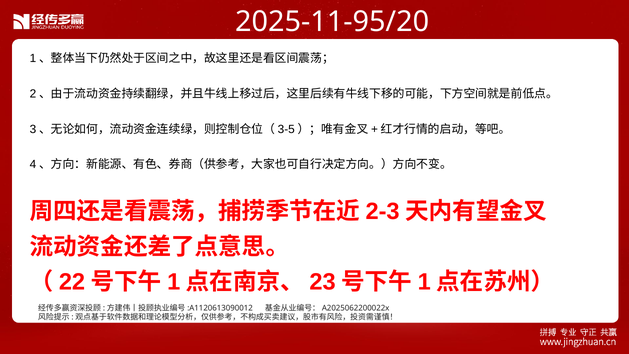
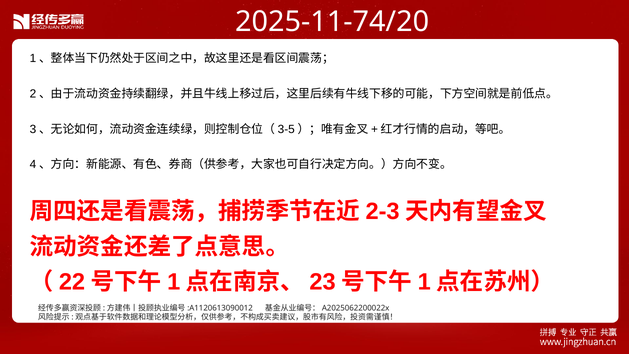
2025-11-95/20: 2025-11-95/20 -> 2025-11-74/20
